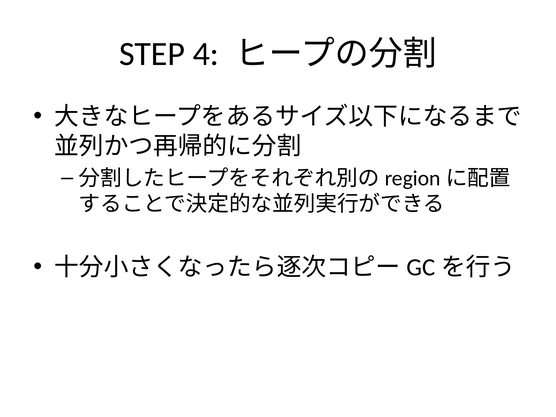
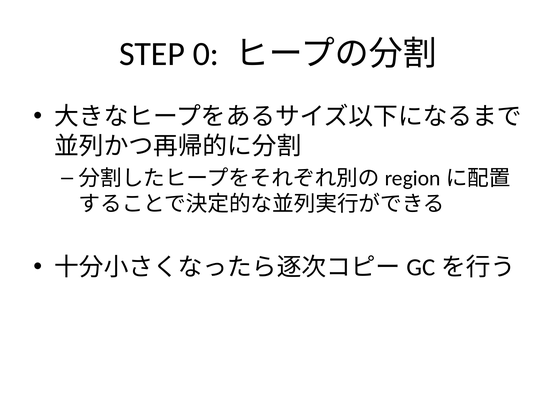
4: 4 -> 0
